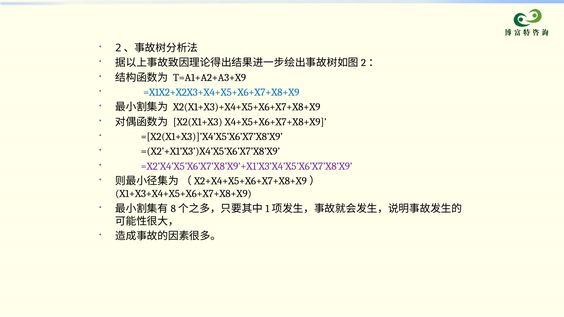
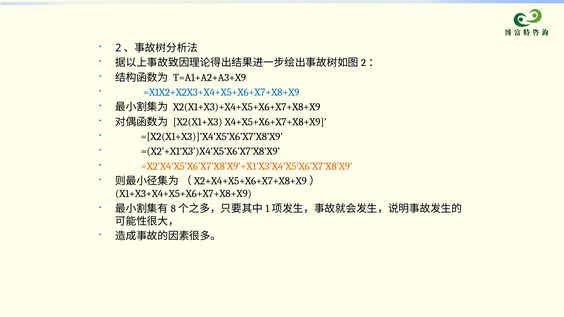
=X2’X4’X5’X6’X7’X8’X9’+X1’X3’X4’X5’X6’X7’X8’X9 colour: purple -> orange
